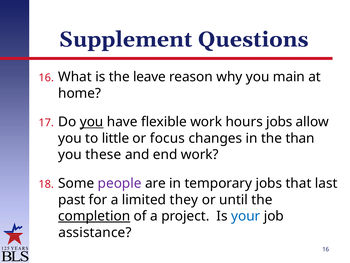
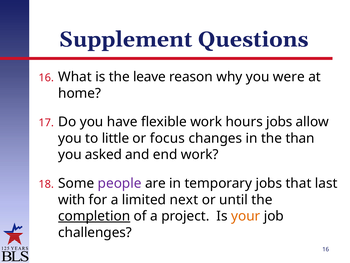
main: main -> were
you at (92, 122) underline: present -> none
these: these -> asked
past: past -> with
they: they -> next
your colour: blue -> orange
assistance: assistance -> challenges
